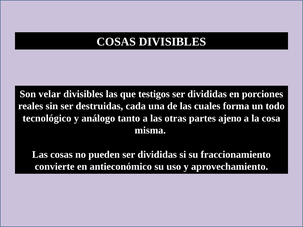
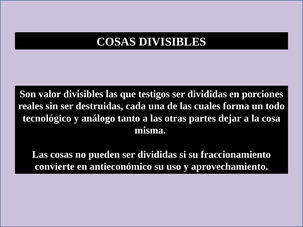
velar: velar -> valor
ajeno: ajeno -> dejar
